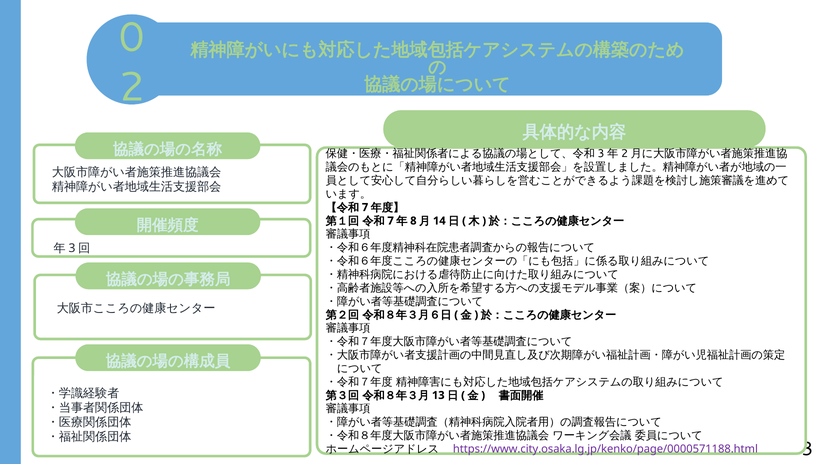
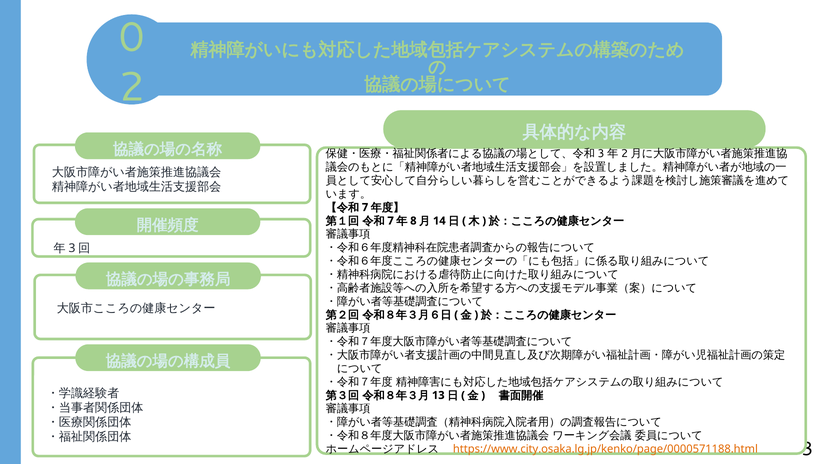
https://www.city.osaka.lg.jp/kenko/page/0000571188.html colour: purple -> orange
